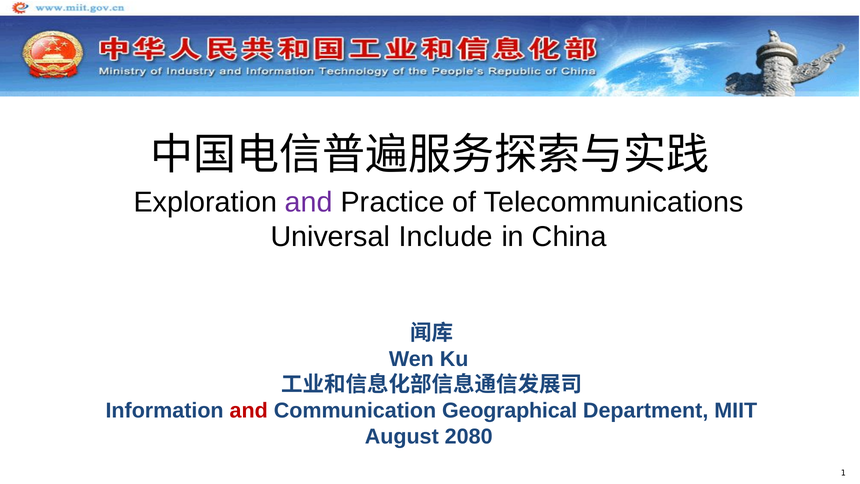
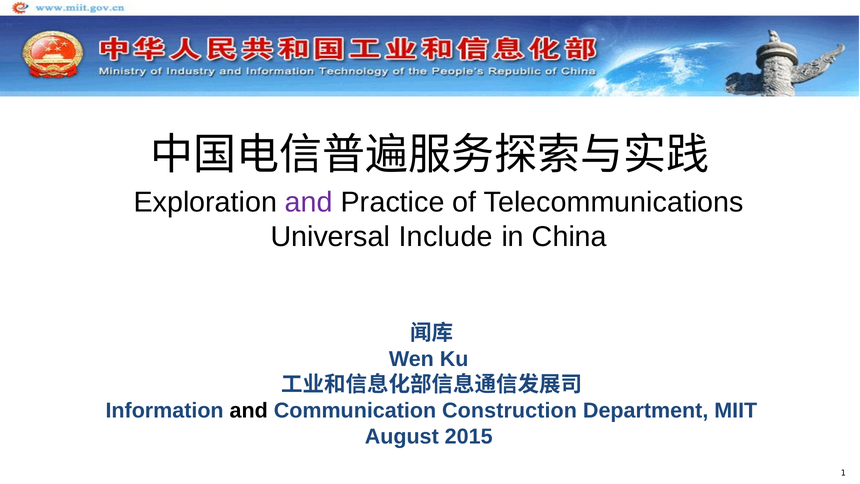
and at (249, 410) colour: red -> black
Geographical: Geographical -> Construction
2080: 2080 -> 2015
